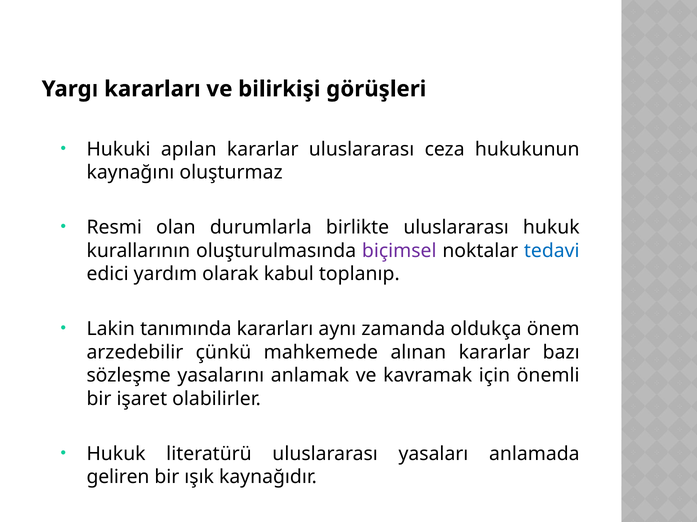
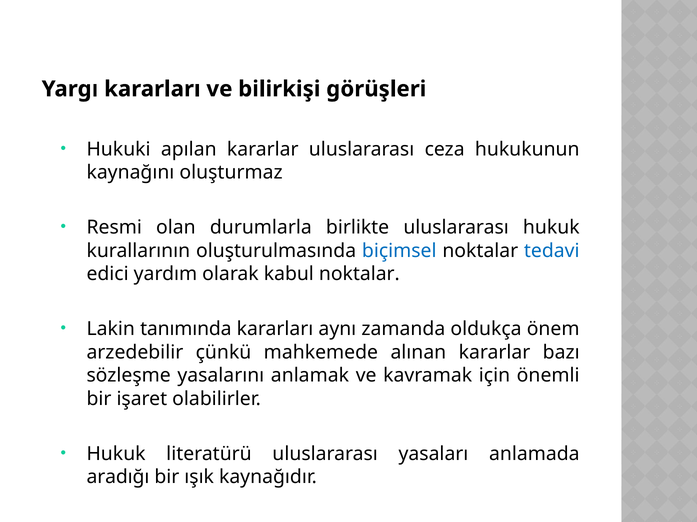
biçimsel colour: purple -> blue
kabul toplanıp: toplanıp -> noktalar
geliren: geliren -> aradığı
